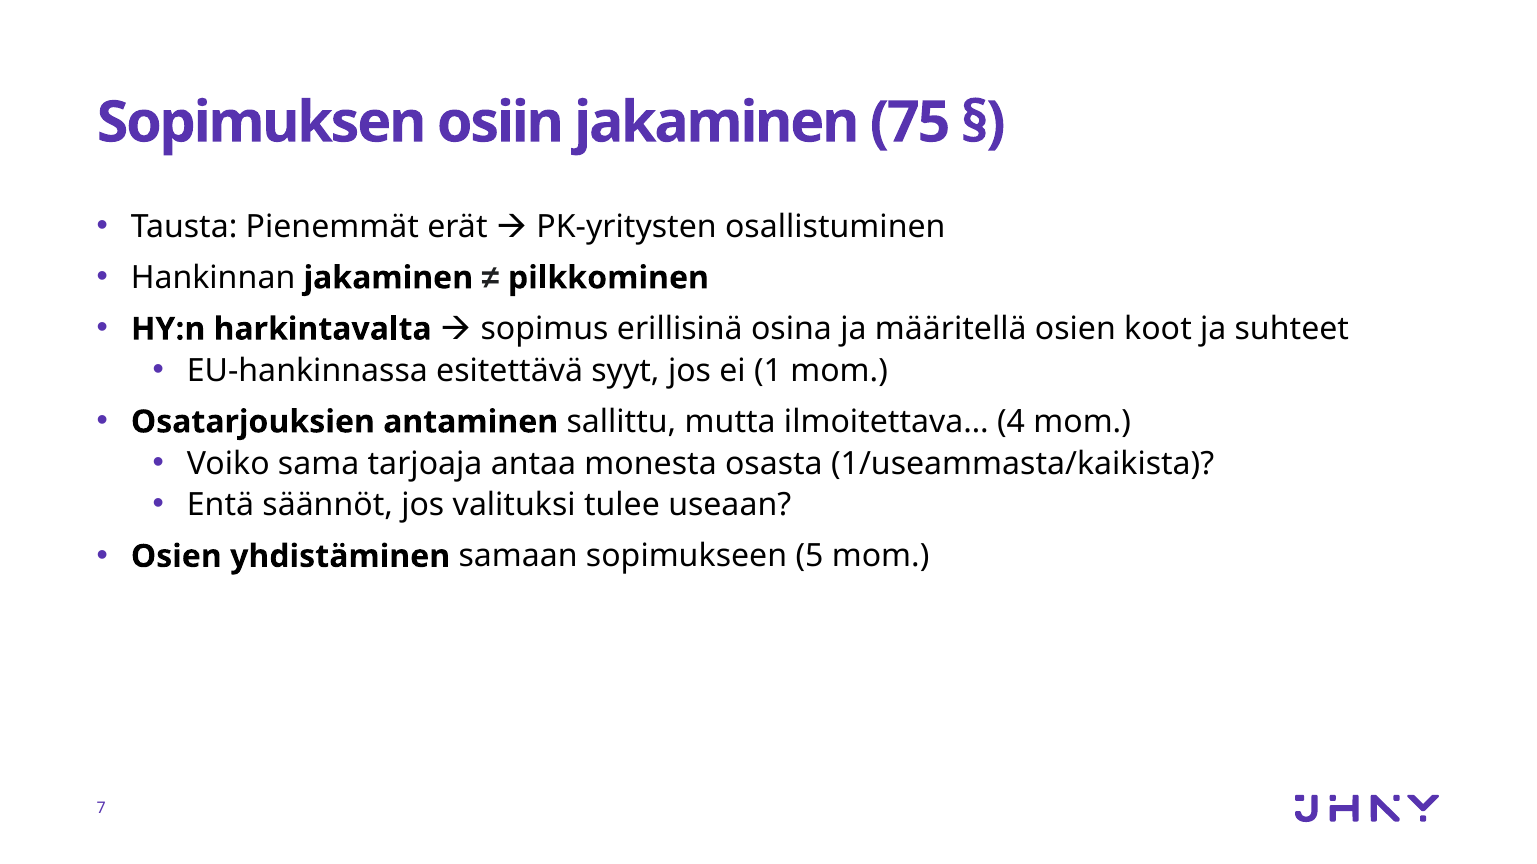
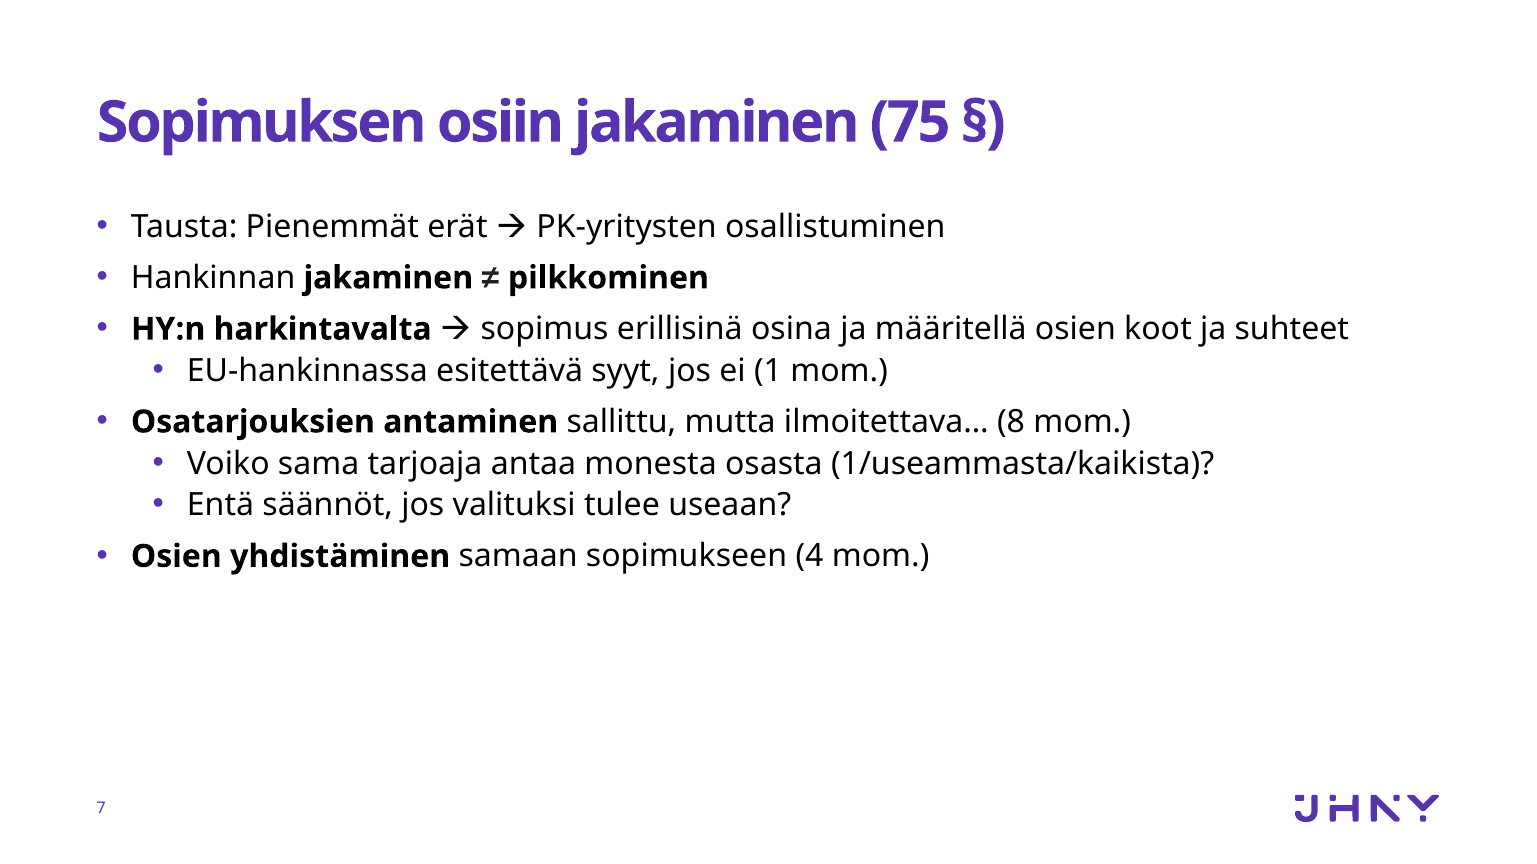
4: 4 -> 8
5: 5 -> 4
